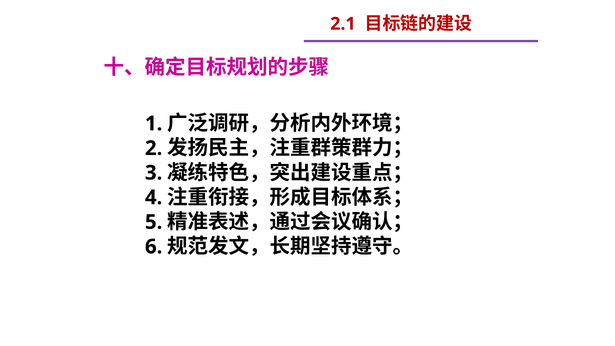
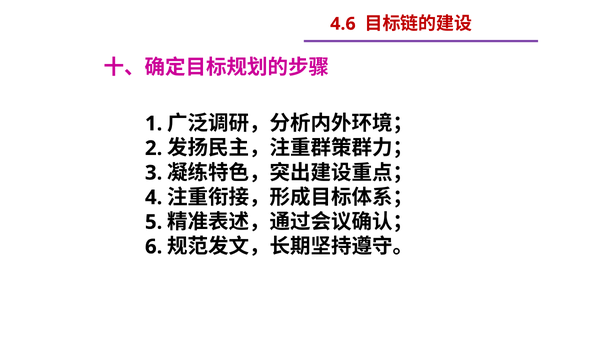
2.1: 2.1 -> 4.6
